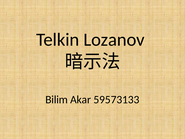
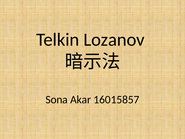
Bilim: Bilim -> Sona
59573133: 59573133 -> 16015857
